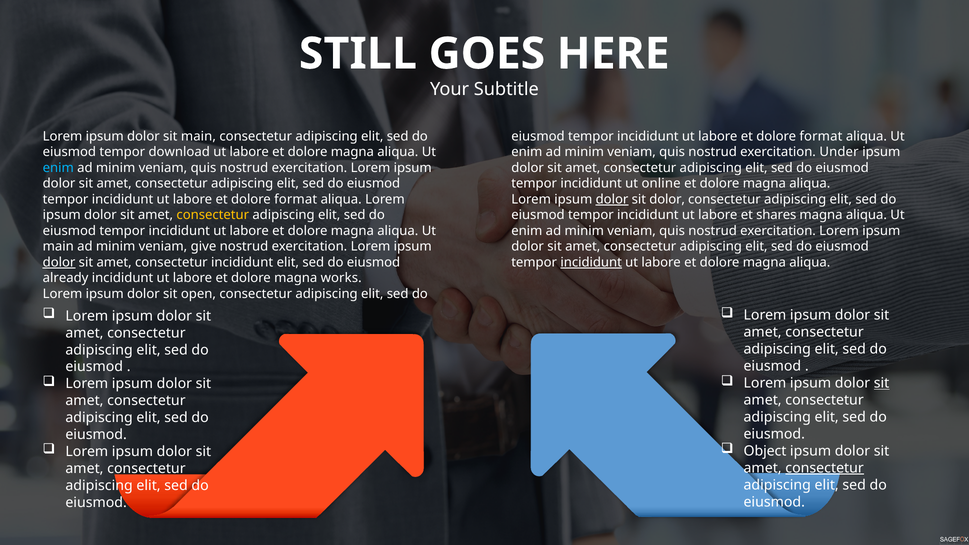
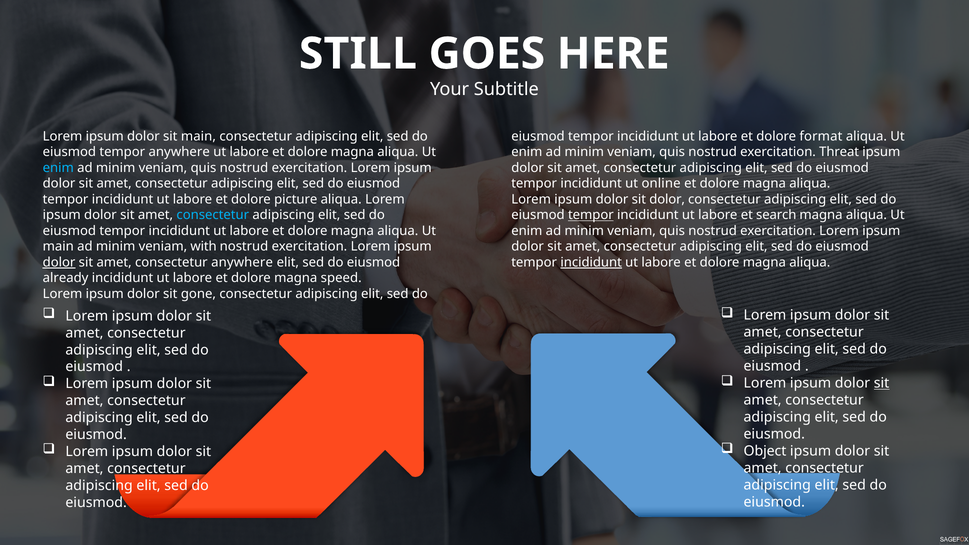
tempor download: download -> anywhere
Under: Under -> Threat
format at (296, 199): format -> picture
dolor at (612, 199) underline: present -> none
consectetur at (213, 215) colour: yellow -> light blue
tempor at (591, 215) underline: none -> present
shares: shares -> search
give: give -> with
consectetur incididunt: incididunt -> anywhere
works: works -> speed
open: open -> gone
consectetur at (825, 468) underline: present -> none
